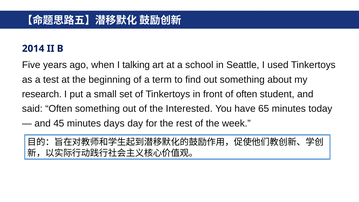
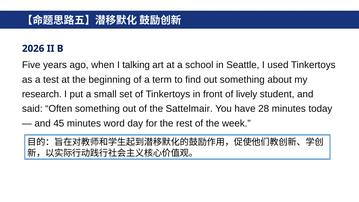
2014: 2014 -> 2026
of often: often -> lively
Interested: Interested -> Sattelmair
65: 65 -> 28
days: days -> word
